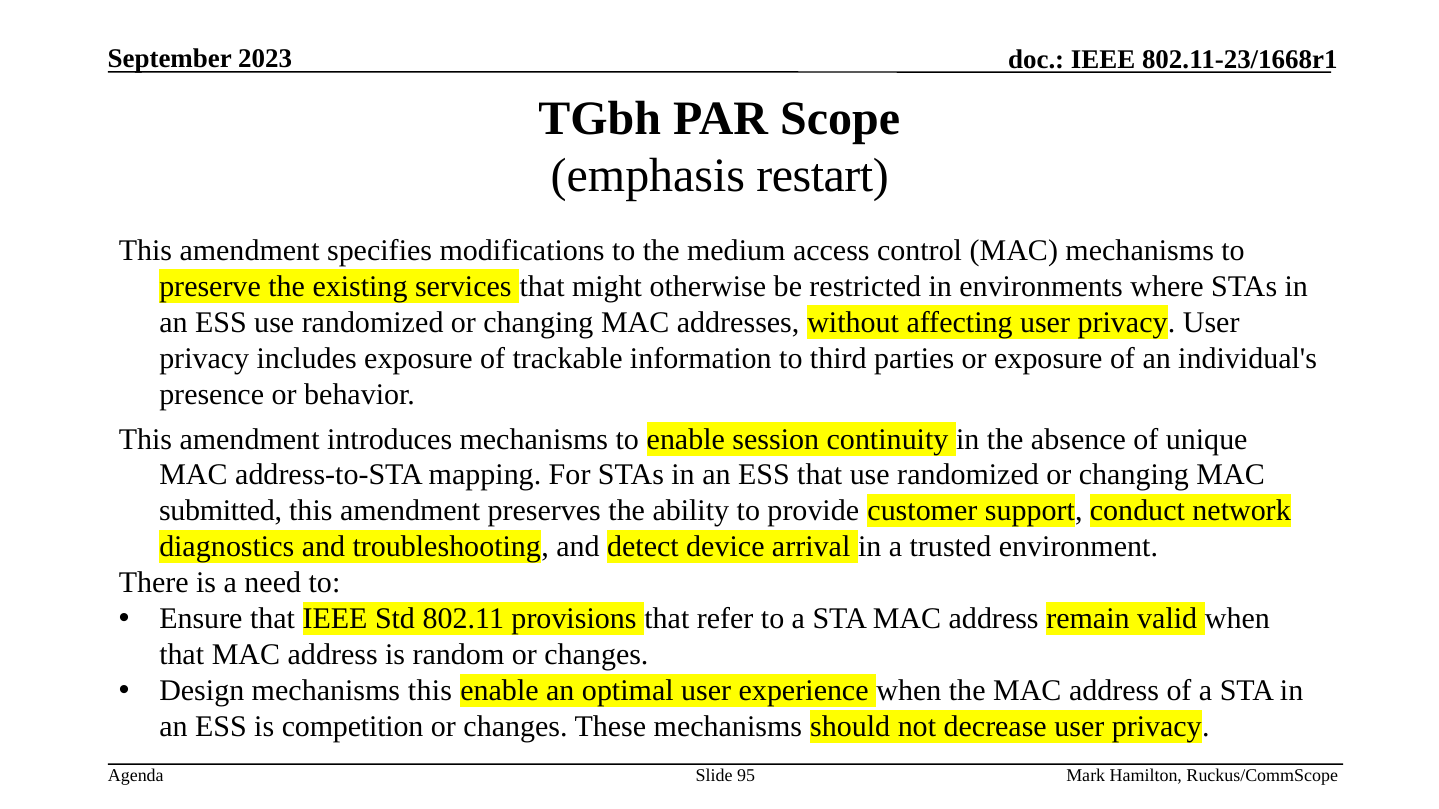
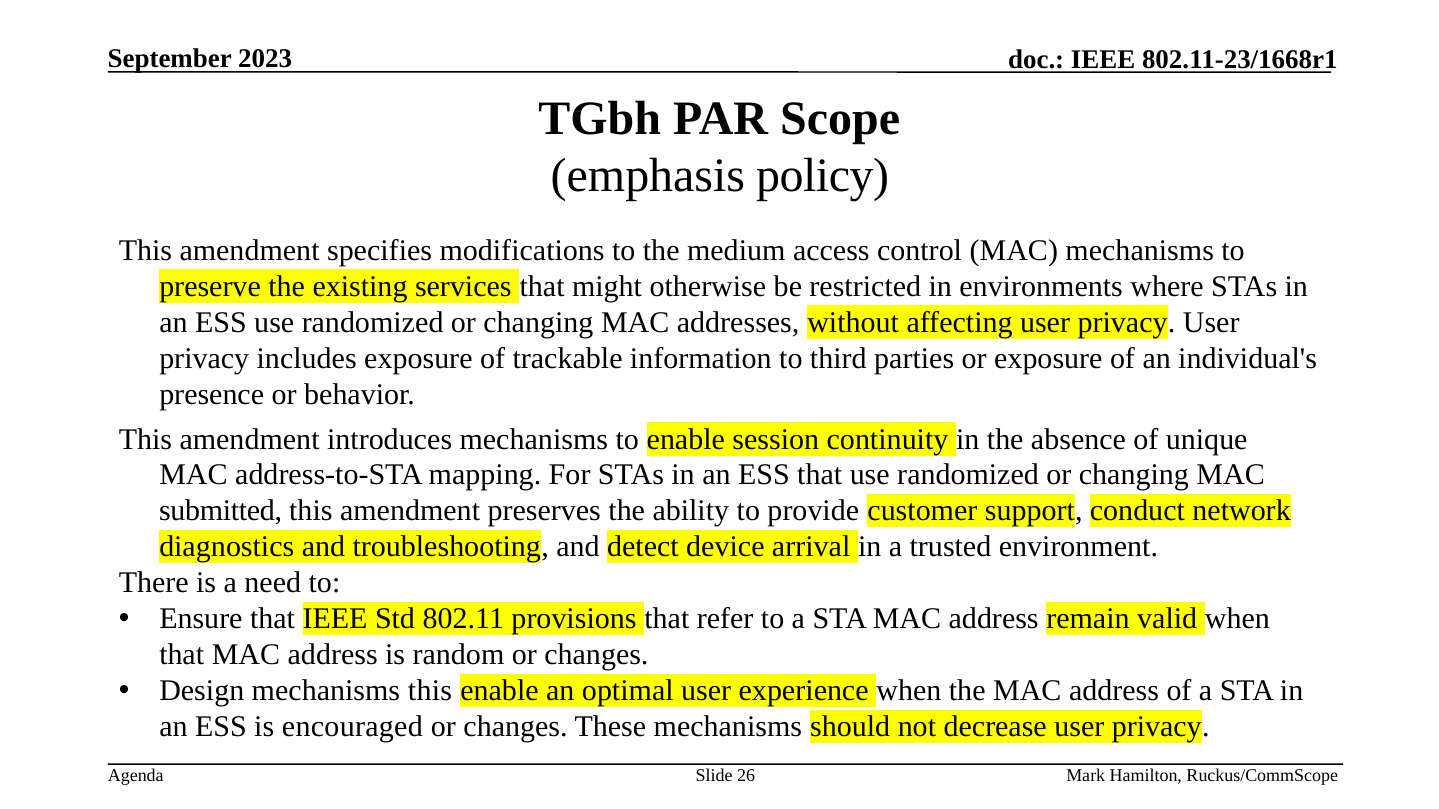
restart: restart -> policy
competition: competition -> encouraged
95: 95 -> 26
